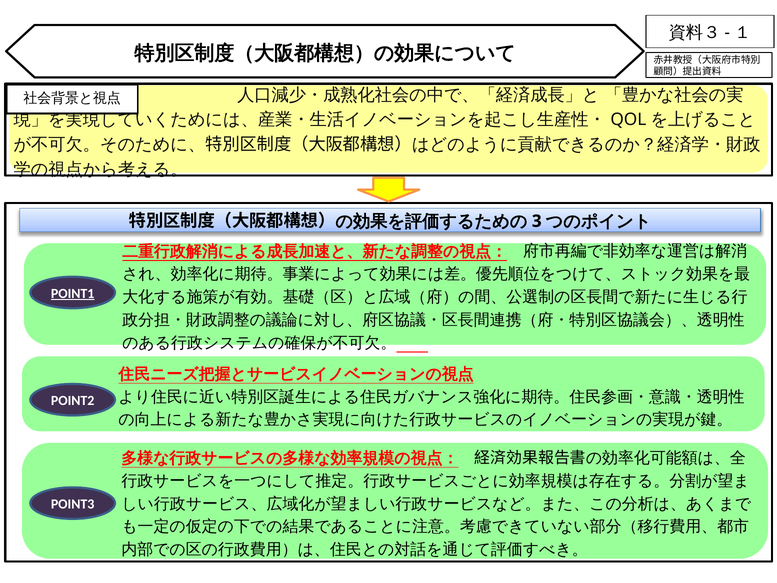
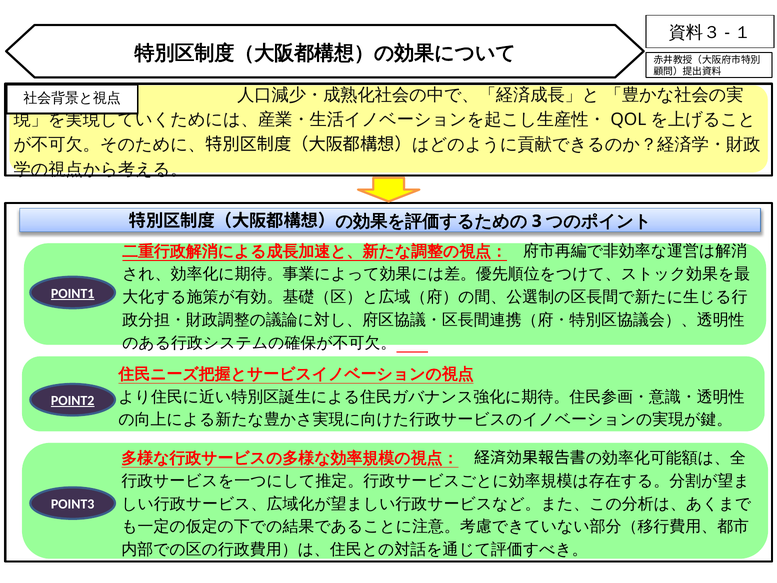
POINT2 underline: none -> present
